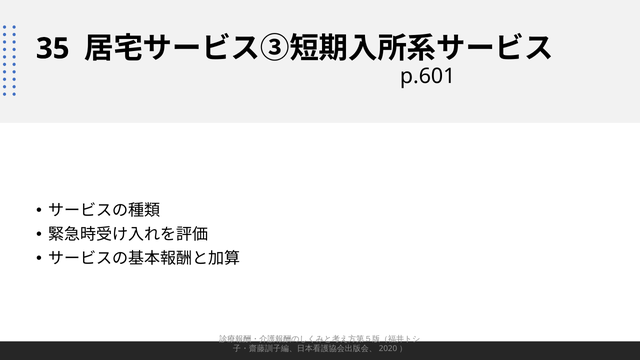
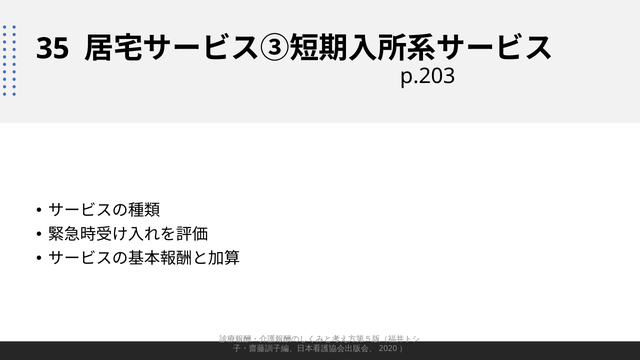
p.601: p.601 -> p.203
